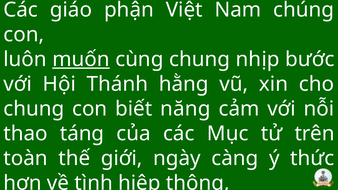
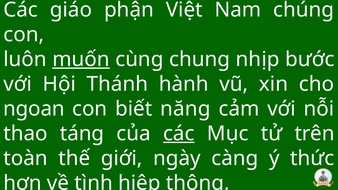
hằng: hằng -> hành
chung at (34, 109): chung -> ngoan
các at (179, 134) underline: none -> present
